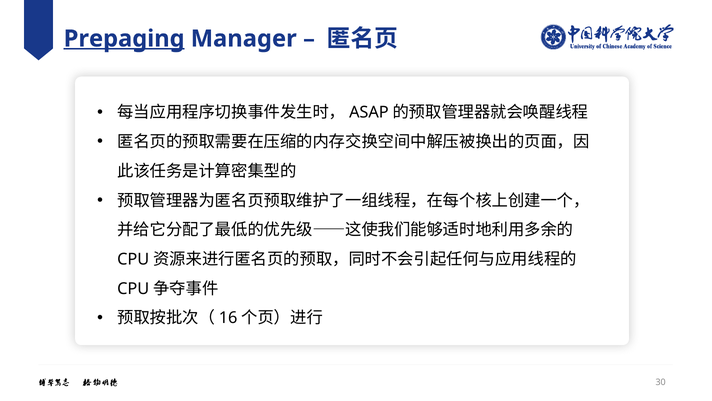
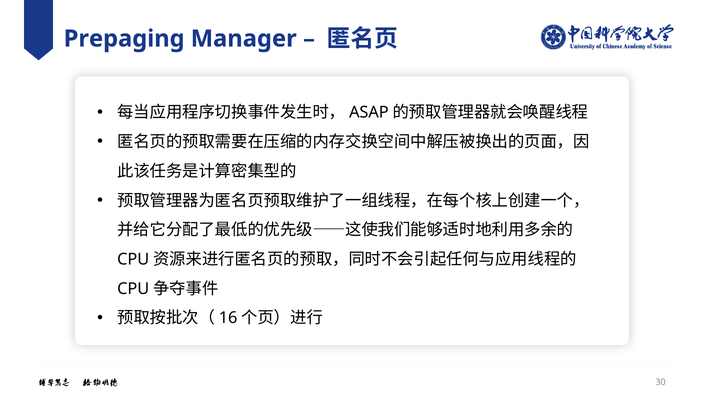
Prepaging underline: present -> none
